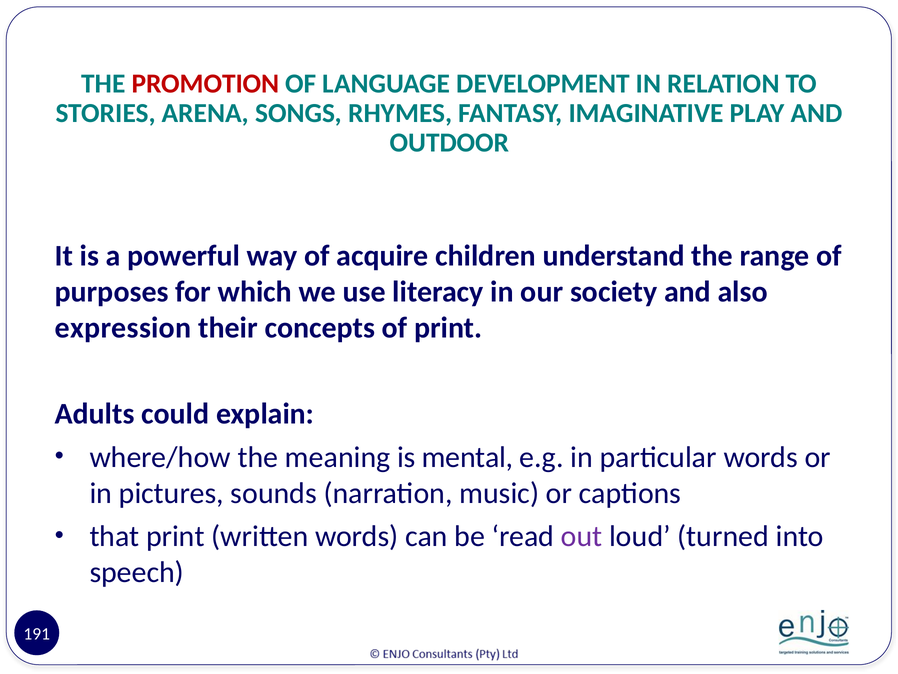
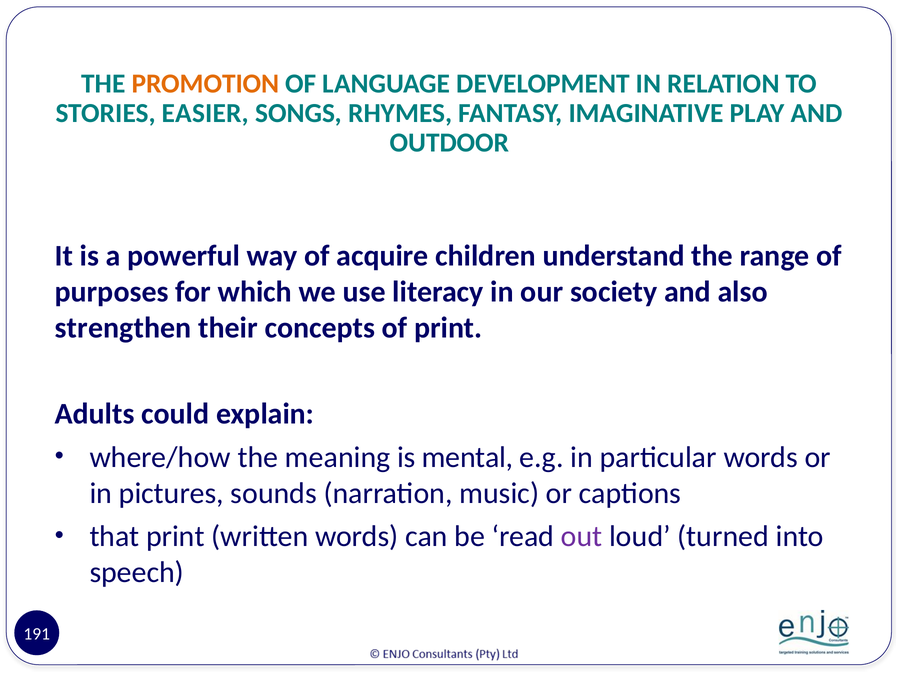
PROMOTION colour: red -> orange
ARENA: ARENA -> EASIER
expression: expression -> strengthen
